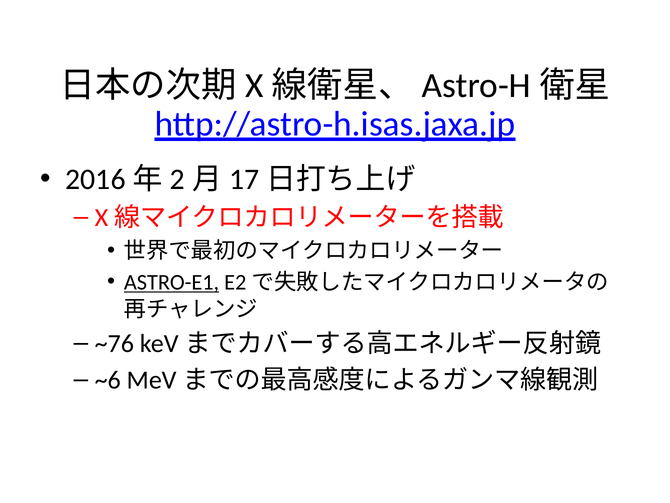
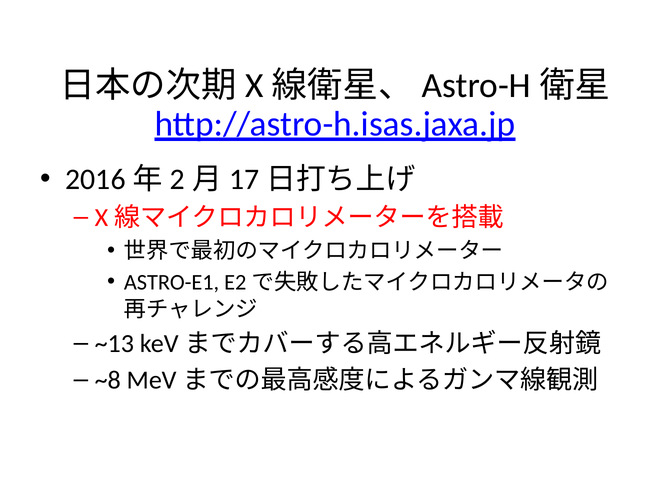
ASTRO-E1 underline: present -> none
~76: ~76 -> ~13
~6: ~6 -> ~8
